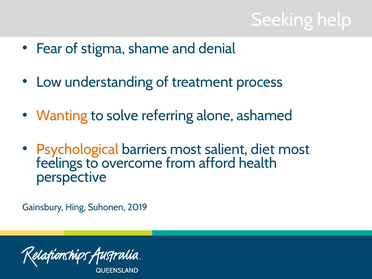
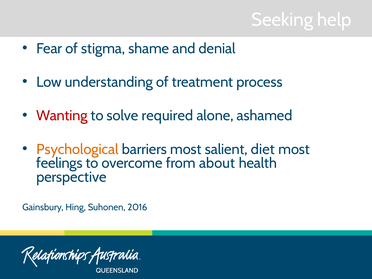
Wanting colour: orange -> red
referring: referring -> required
afford: afford -> about
2019: 2019 -> 2016
